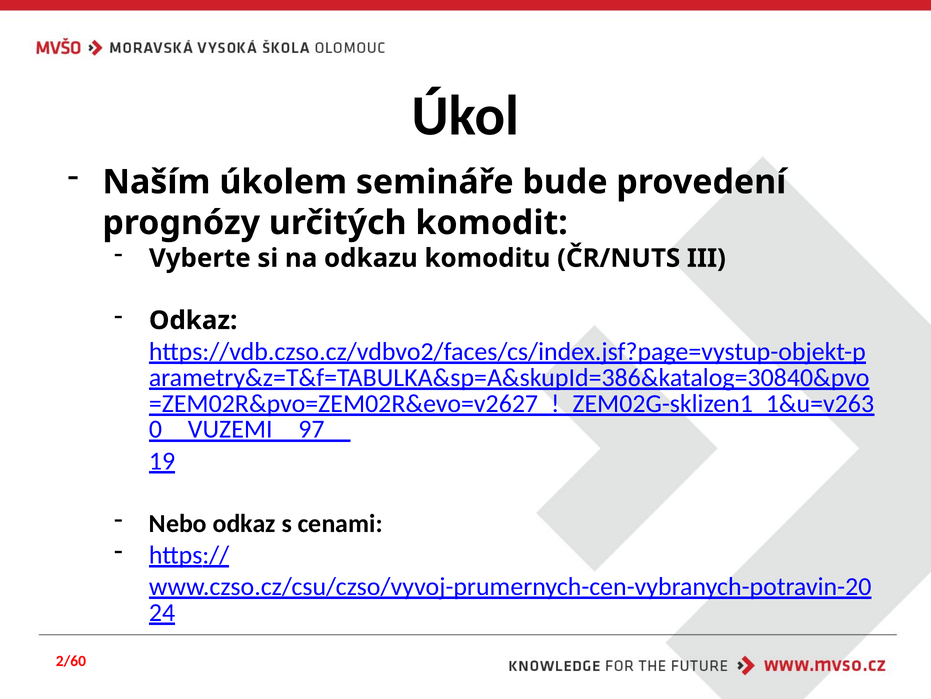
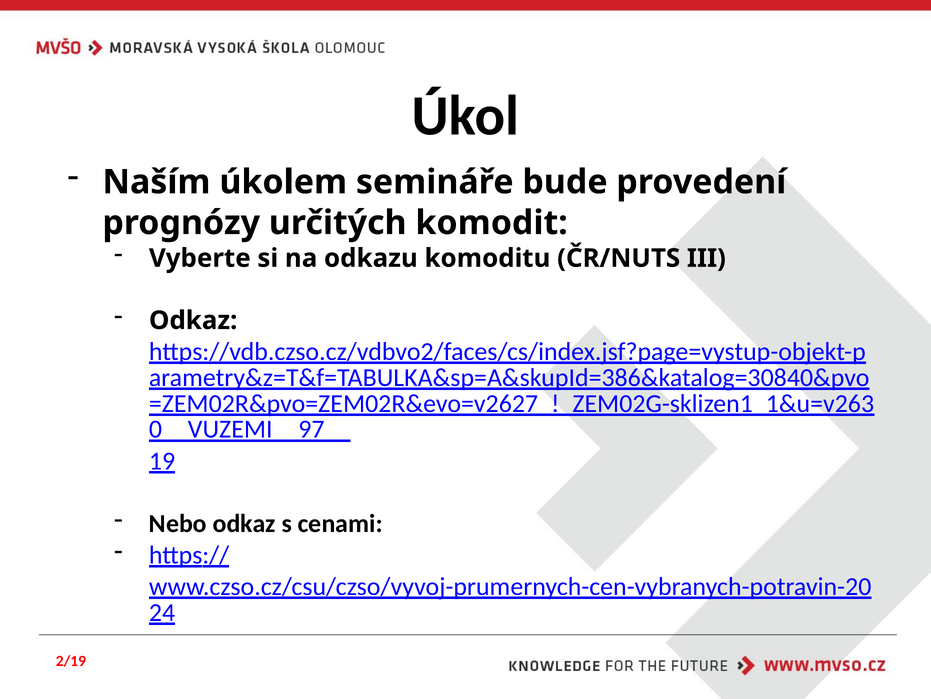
2/60: 2/60 -> 2/19
